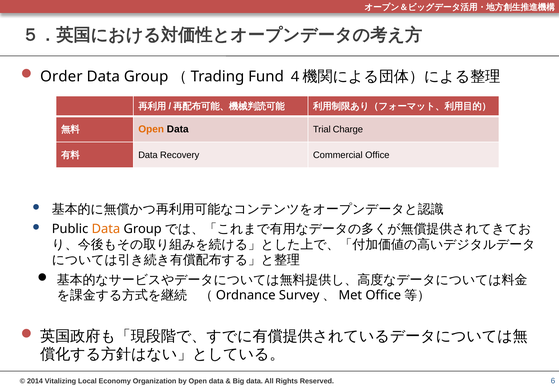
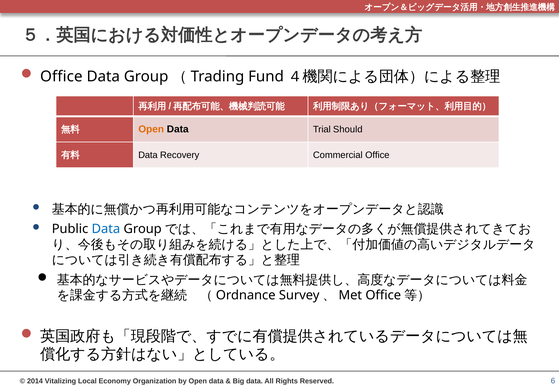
Order at (61, 76): Order -> Office
Charge: Charge -> Should
Data at (106, 229) colour: orange -> blue
